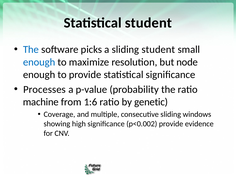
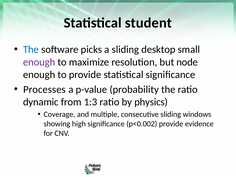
sliding student: student -> desktop
enough at (39, 62) colour: blue -> purple
machine: machine -> dynamic
1:6: 1:6 -> 1:3
genetic: genetic -> physics
